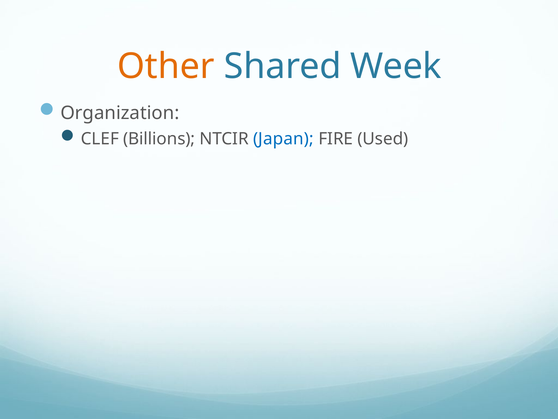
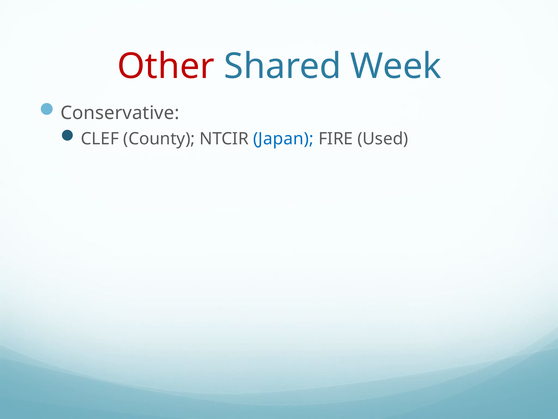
Other colour: orange -> red
Organization: Organization -> Conservative
Billions: Billions -> County
